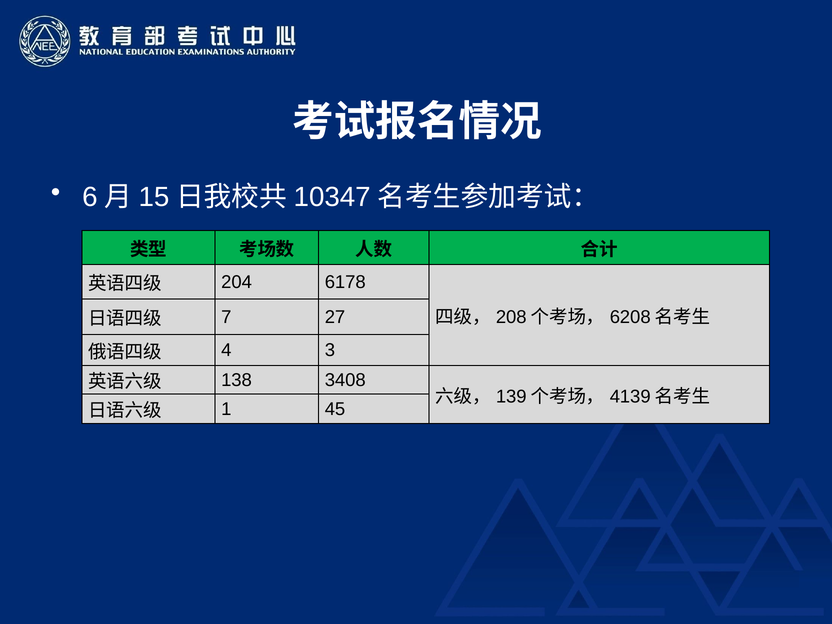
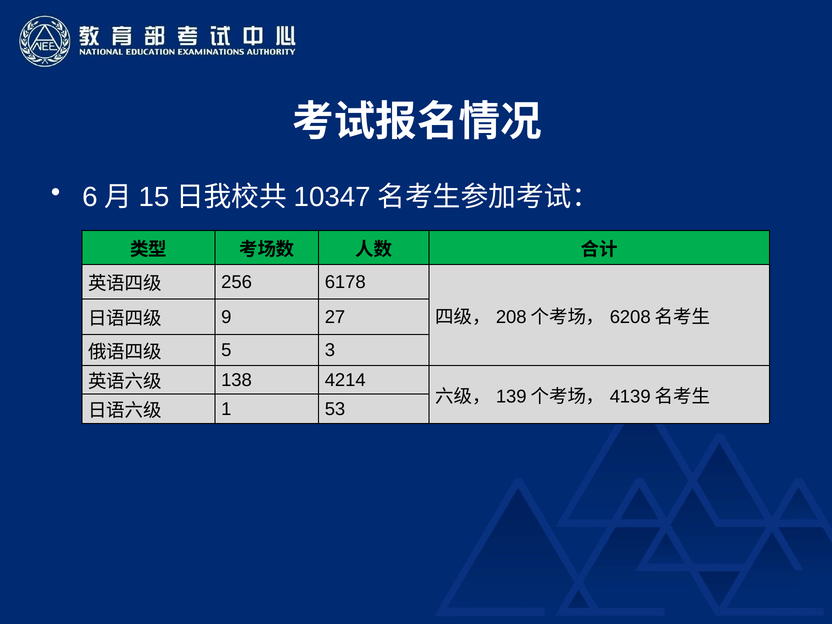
204: 204 -> 256
7: 7 -> 9
4: 4 -> 5
3408: 3408 -> 4214
45: 45 -> 53
